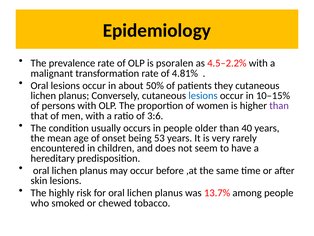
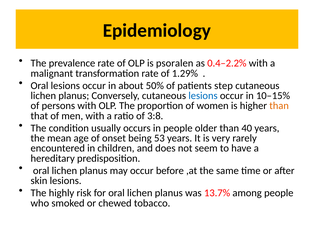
4.5–2.2%: 4.5–2.2% -> 0.4–2.2%
4.81%: 4.81% -> 1.29%
they: they -> step
than at (279, 106) colour: purple -> orange
3:6: 3:6 -> 3:8
